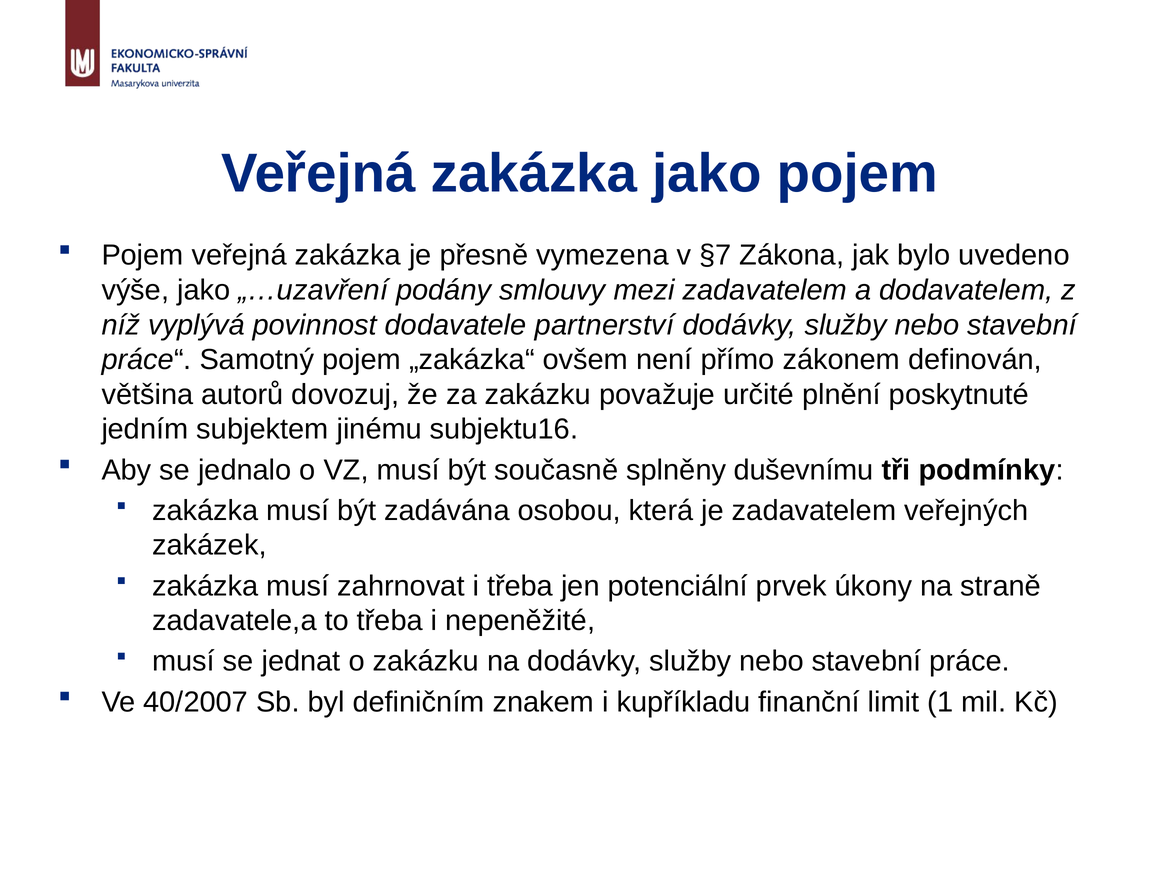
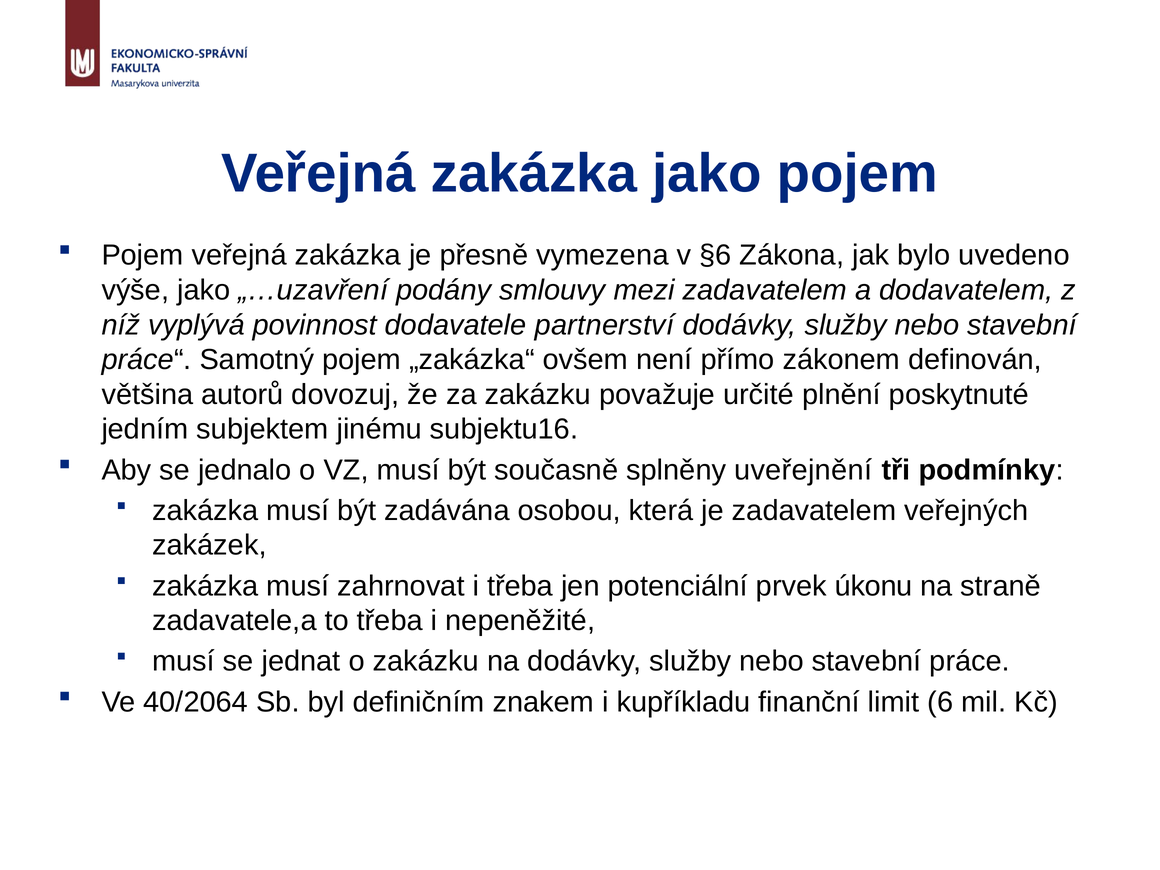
§7: §7 -> §6
duševnímu: duševnímu -> uveřejnění
úkony: úkony -> úkonu
40/2007: 40/2007 -> 40/2064
1: 1 -> 6
